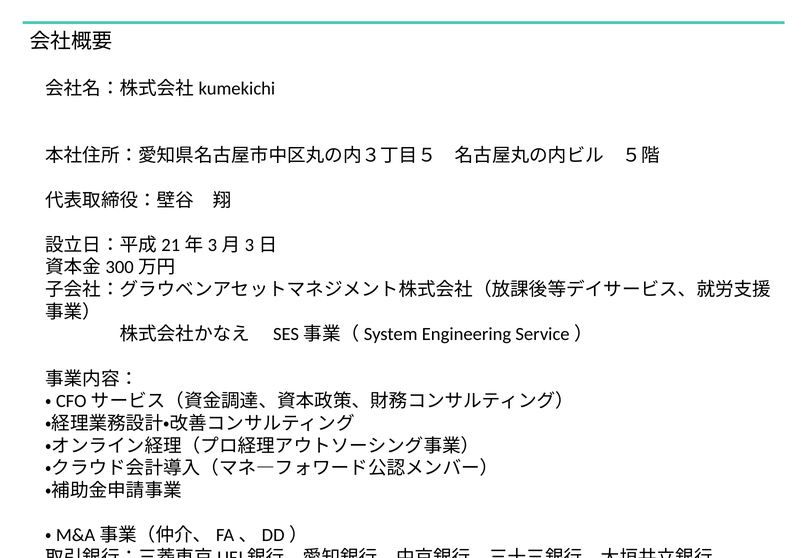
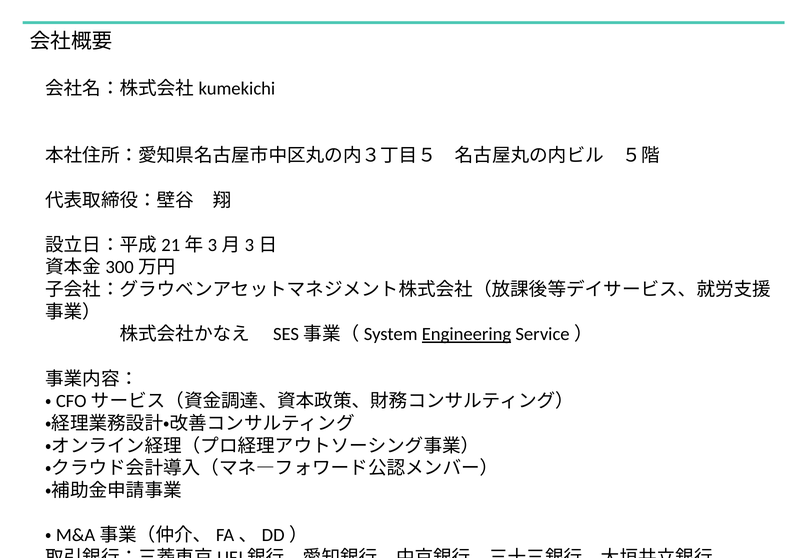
Engineering underline: none -> present
